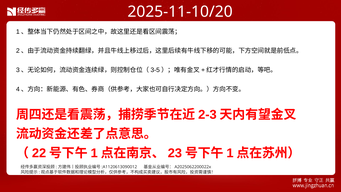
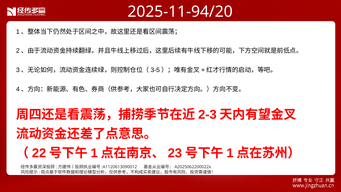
2025-11-10/20: 2025-11-10/20 -> 2025-11-94/20
